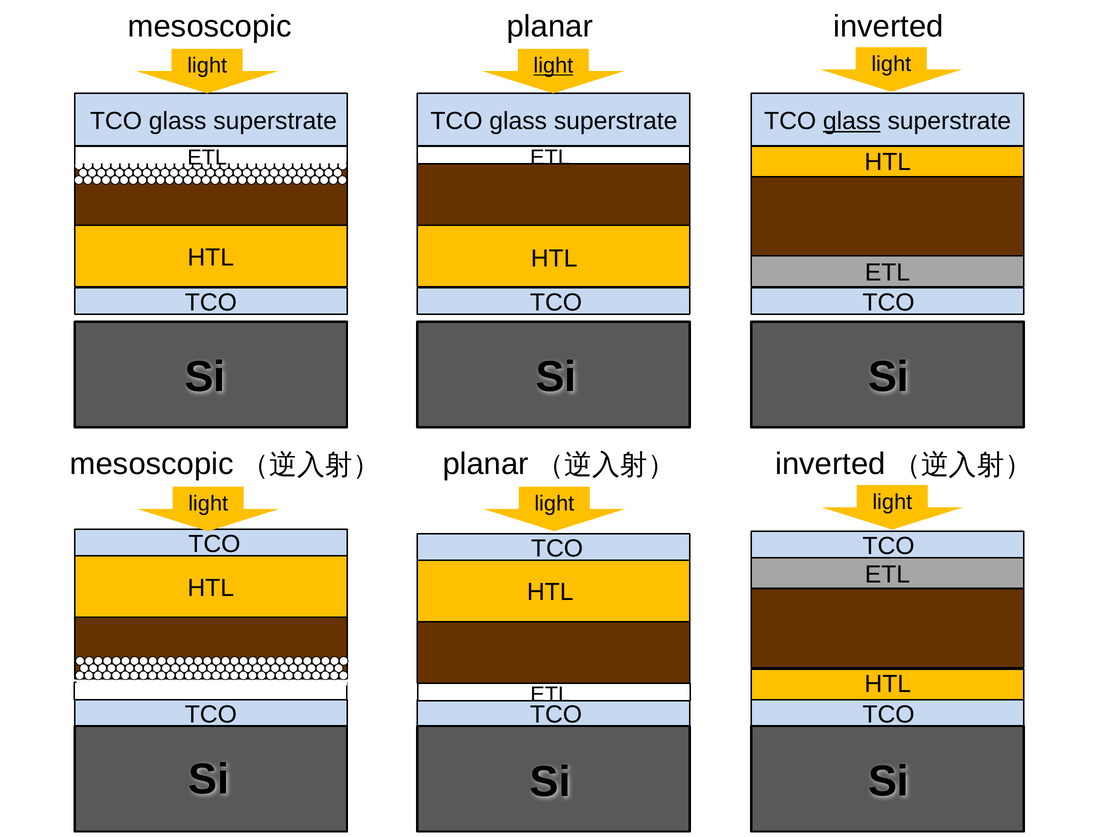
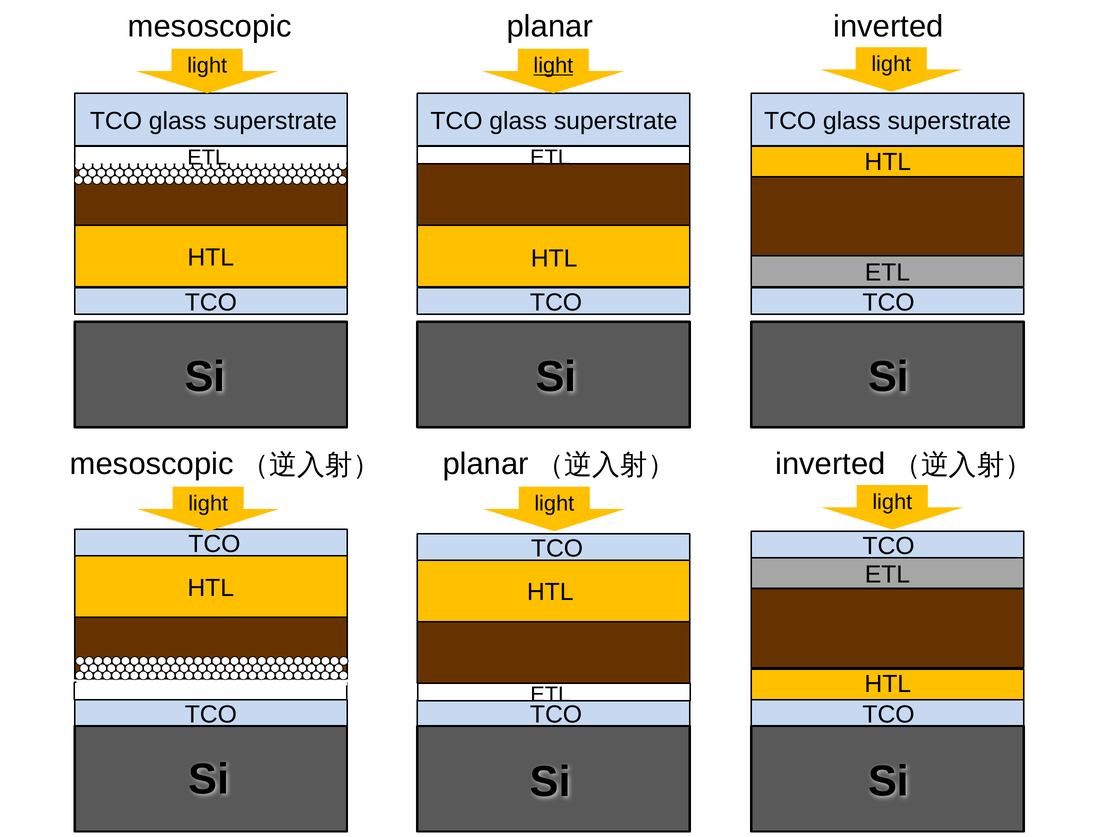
glass at (852, 121) underline: present -> none
